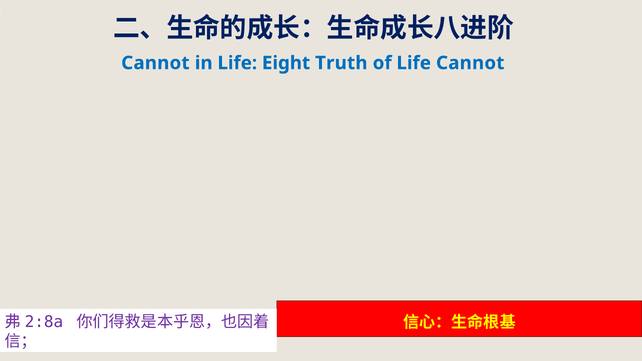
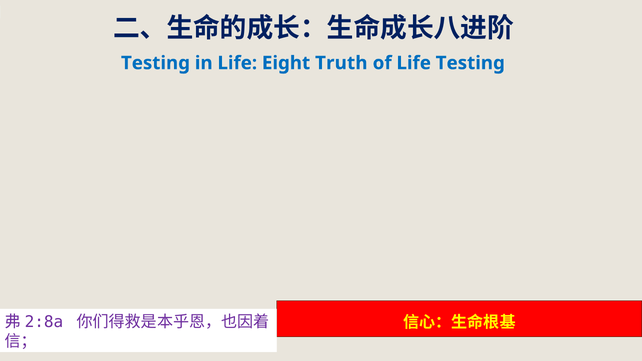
Cannot at (155, 63): Cannot -> Testing
Life Cannot: Cannot -> Testing
